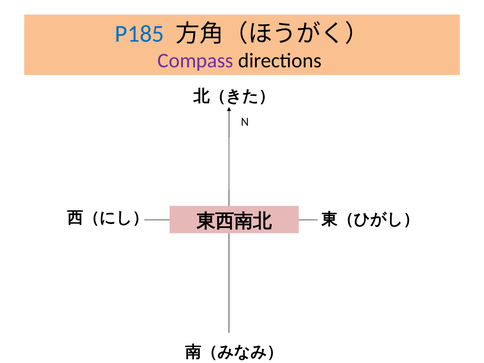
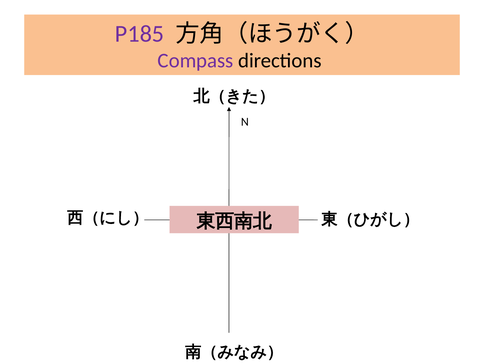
P185 colour: blue -> purple
